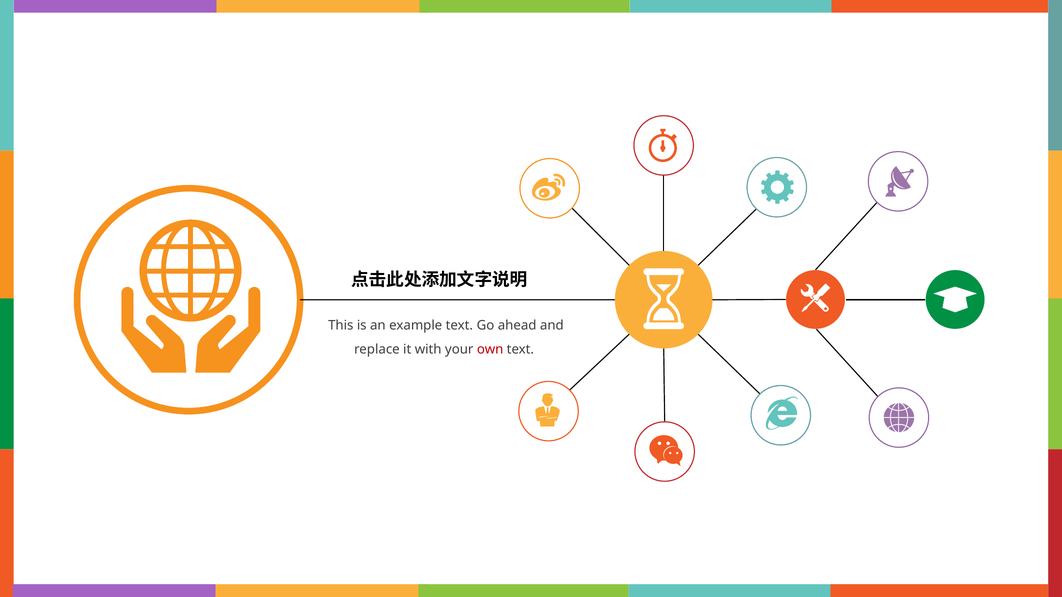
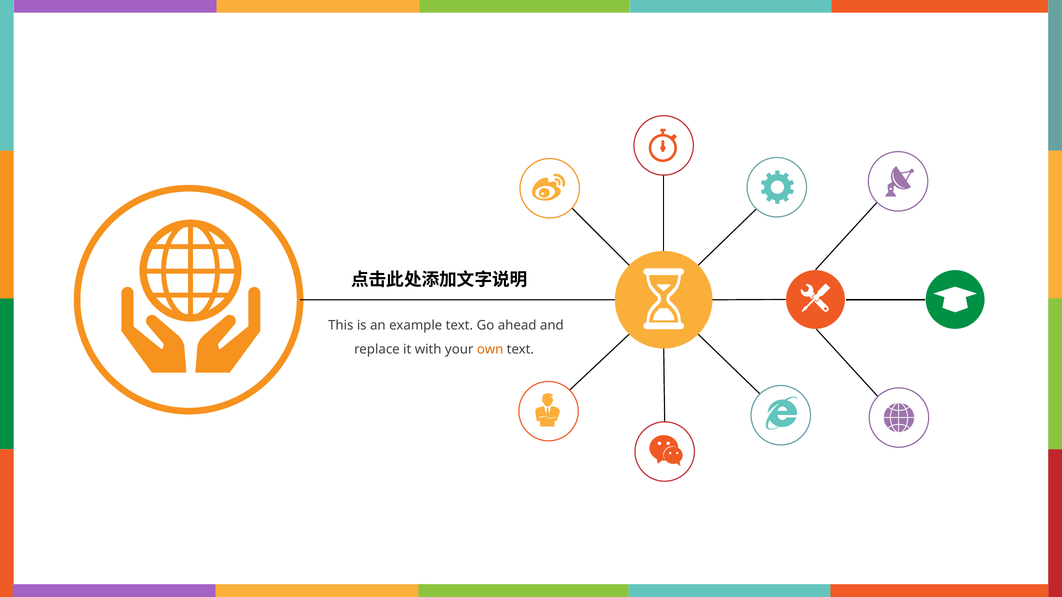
own colour: red -> orange
